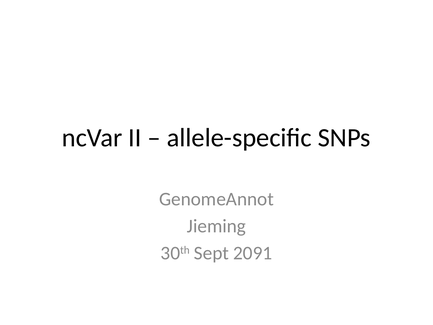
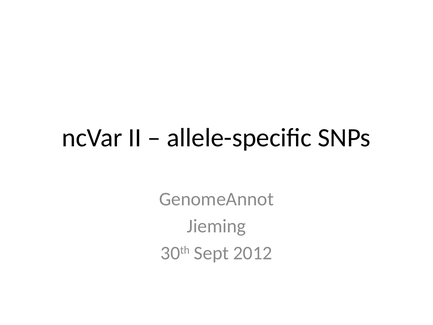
2091: 2091 -> 2012
